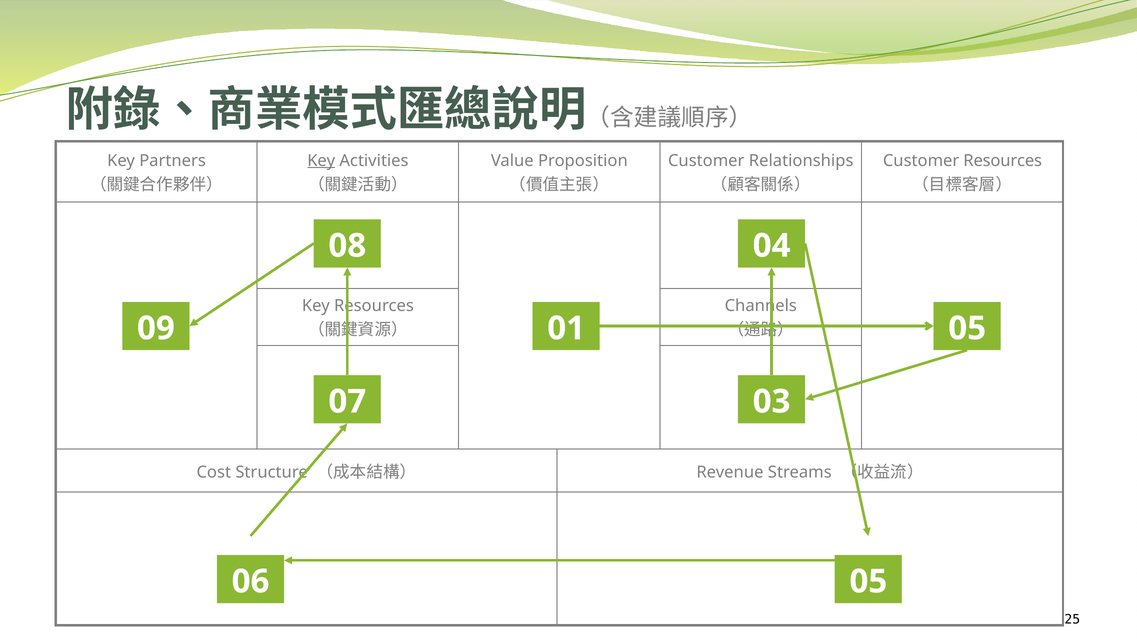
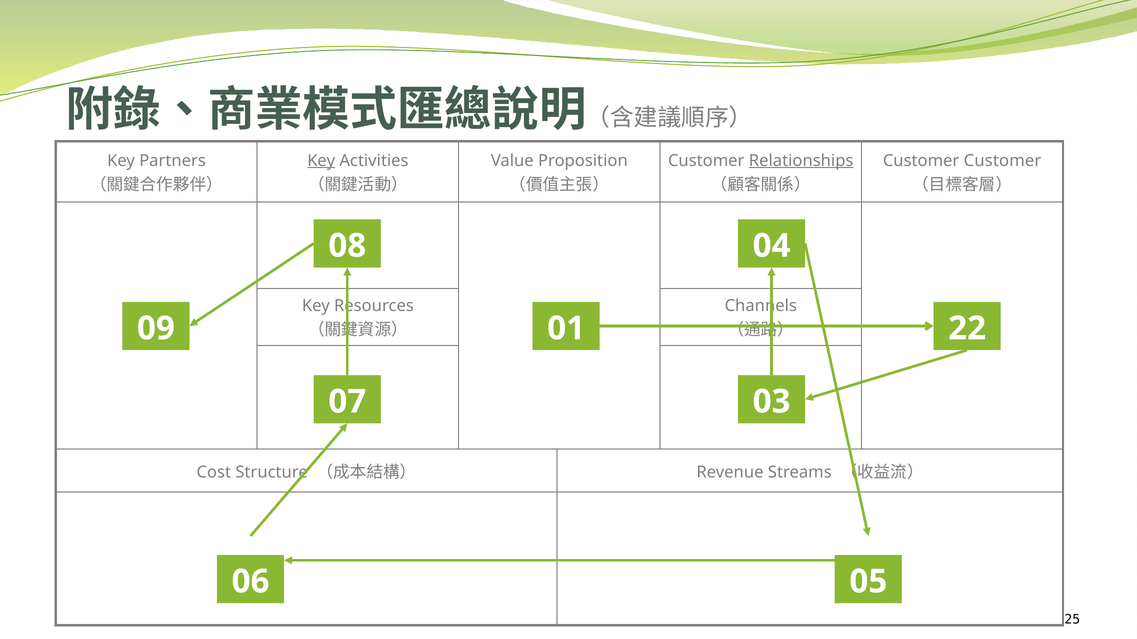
Relationships underline: none -> present
Customer Resources: Resources -> Customer
01 05: 05 -> 22
